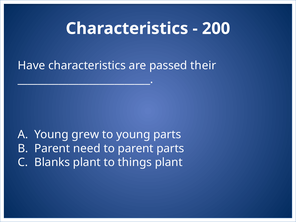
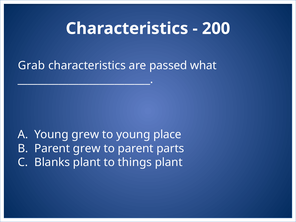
Have: Have -> Grab
their: their -> what
young parts: parts -> place
Parent need: need -> grew
